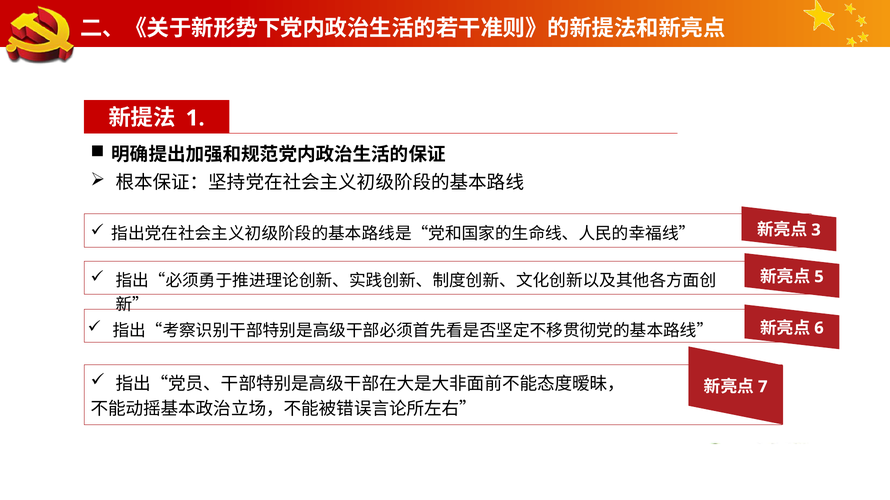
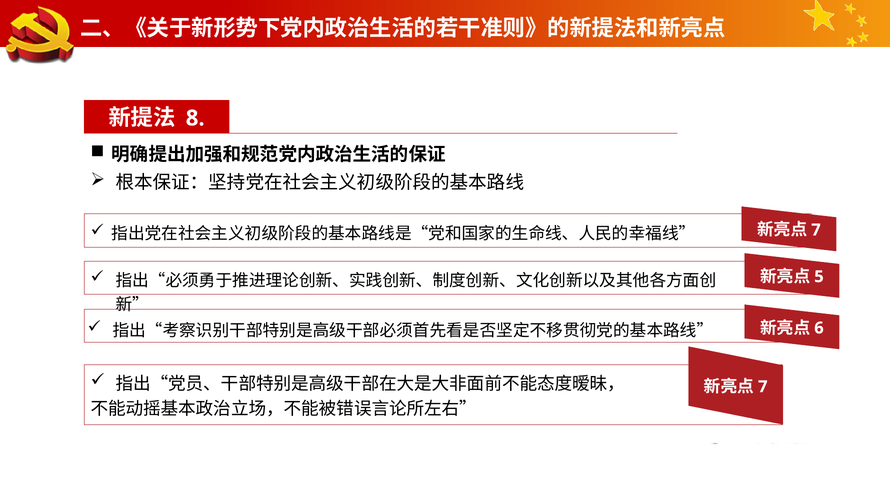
1: 1 -> 8
3 at (816, 230): 3 -> 7
